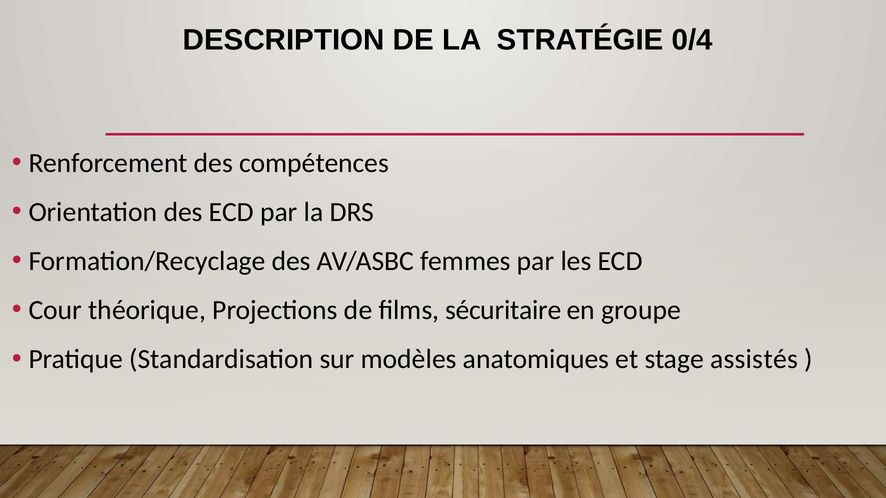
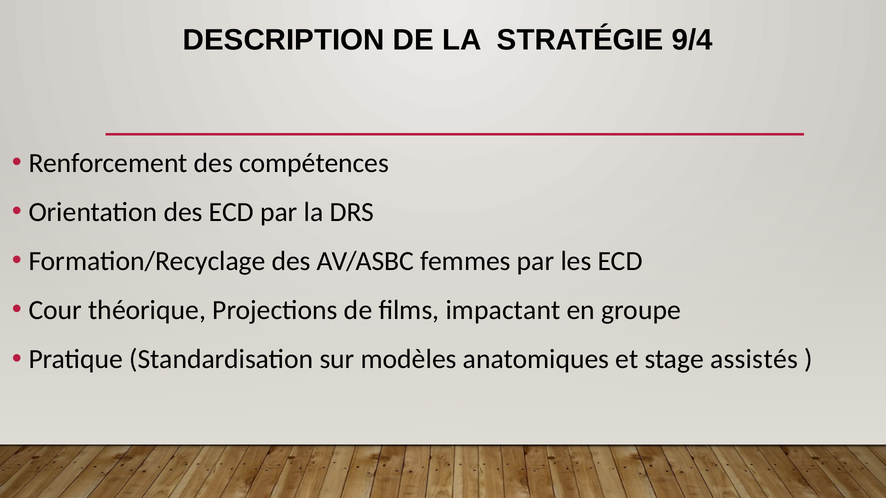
0/4: 0/4 -> 9/4
sécuritaire: sécuritaire -> impactant
